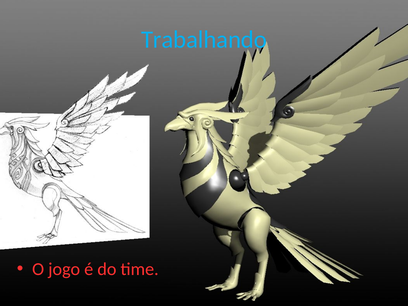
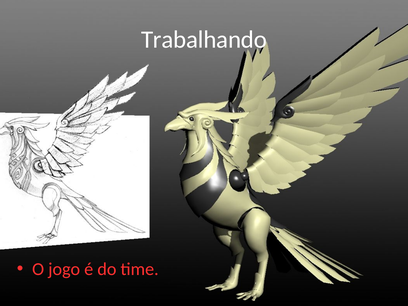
Trabalhando colour: light blue -> white
